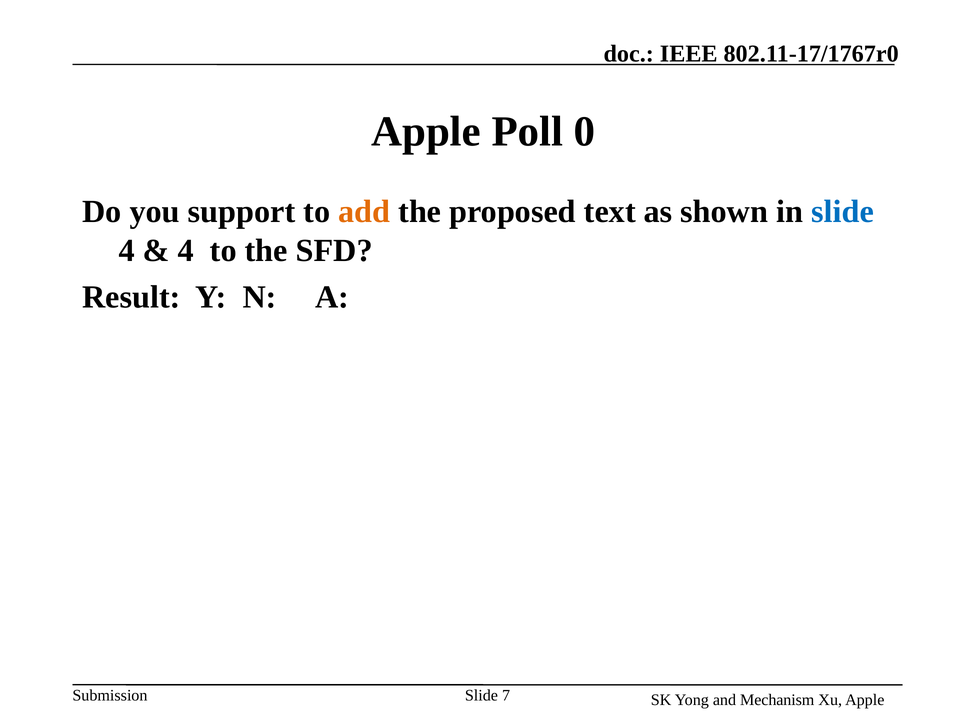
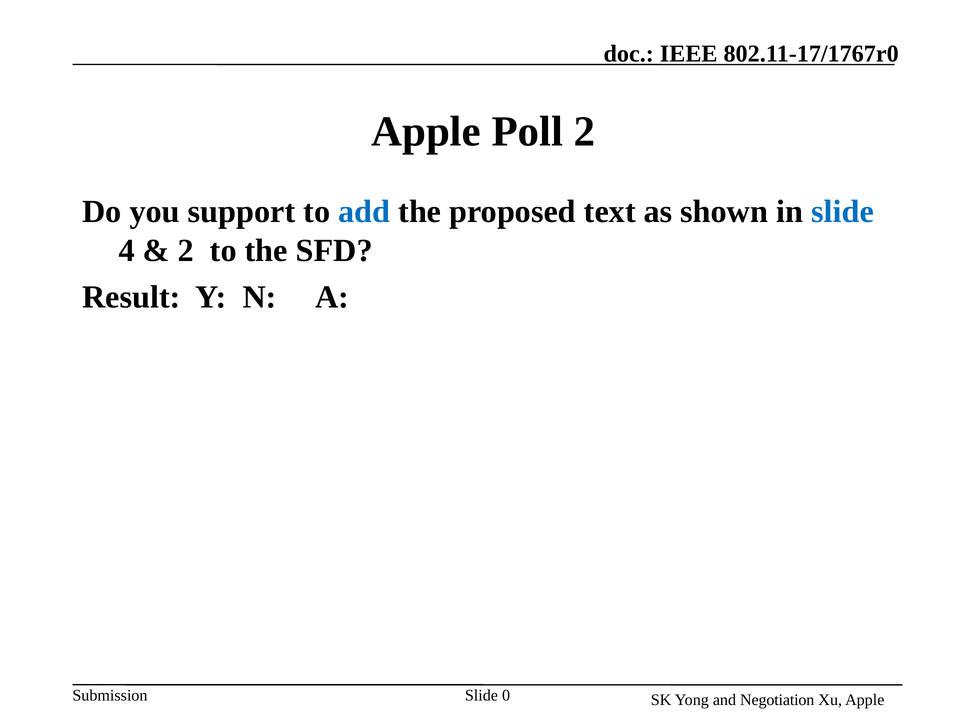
Poll 0: 0 -> 2
add colour: orange -> blue
4 at (186, 250): 4 -> 2
7: 7 -> 0
Mechanism: Mechanism -> Negotiation
